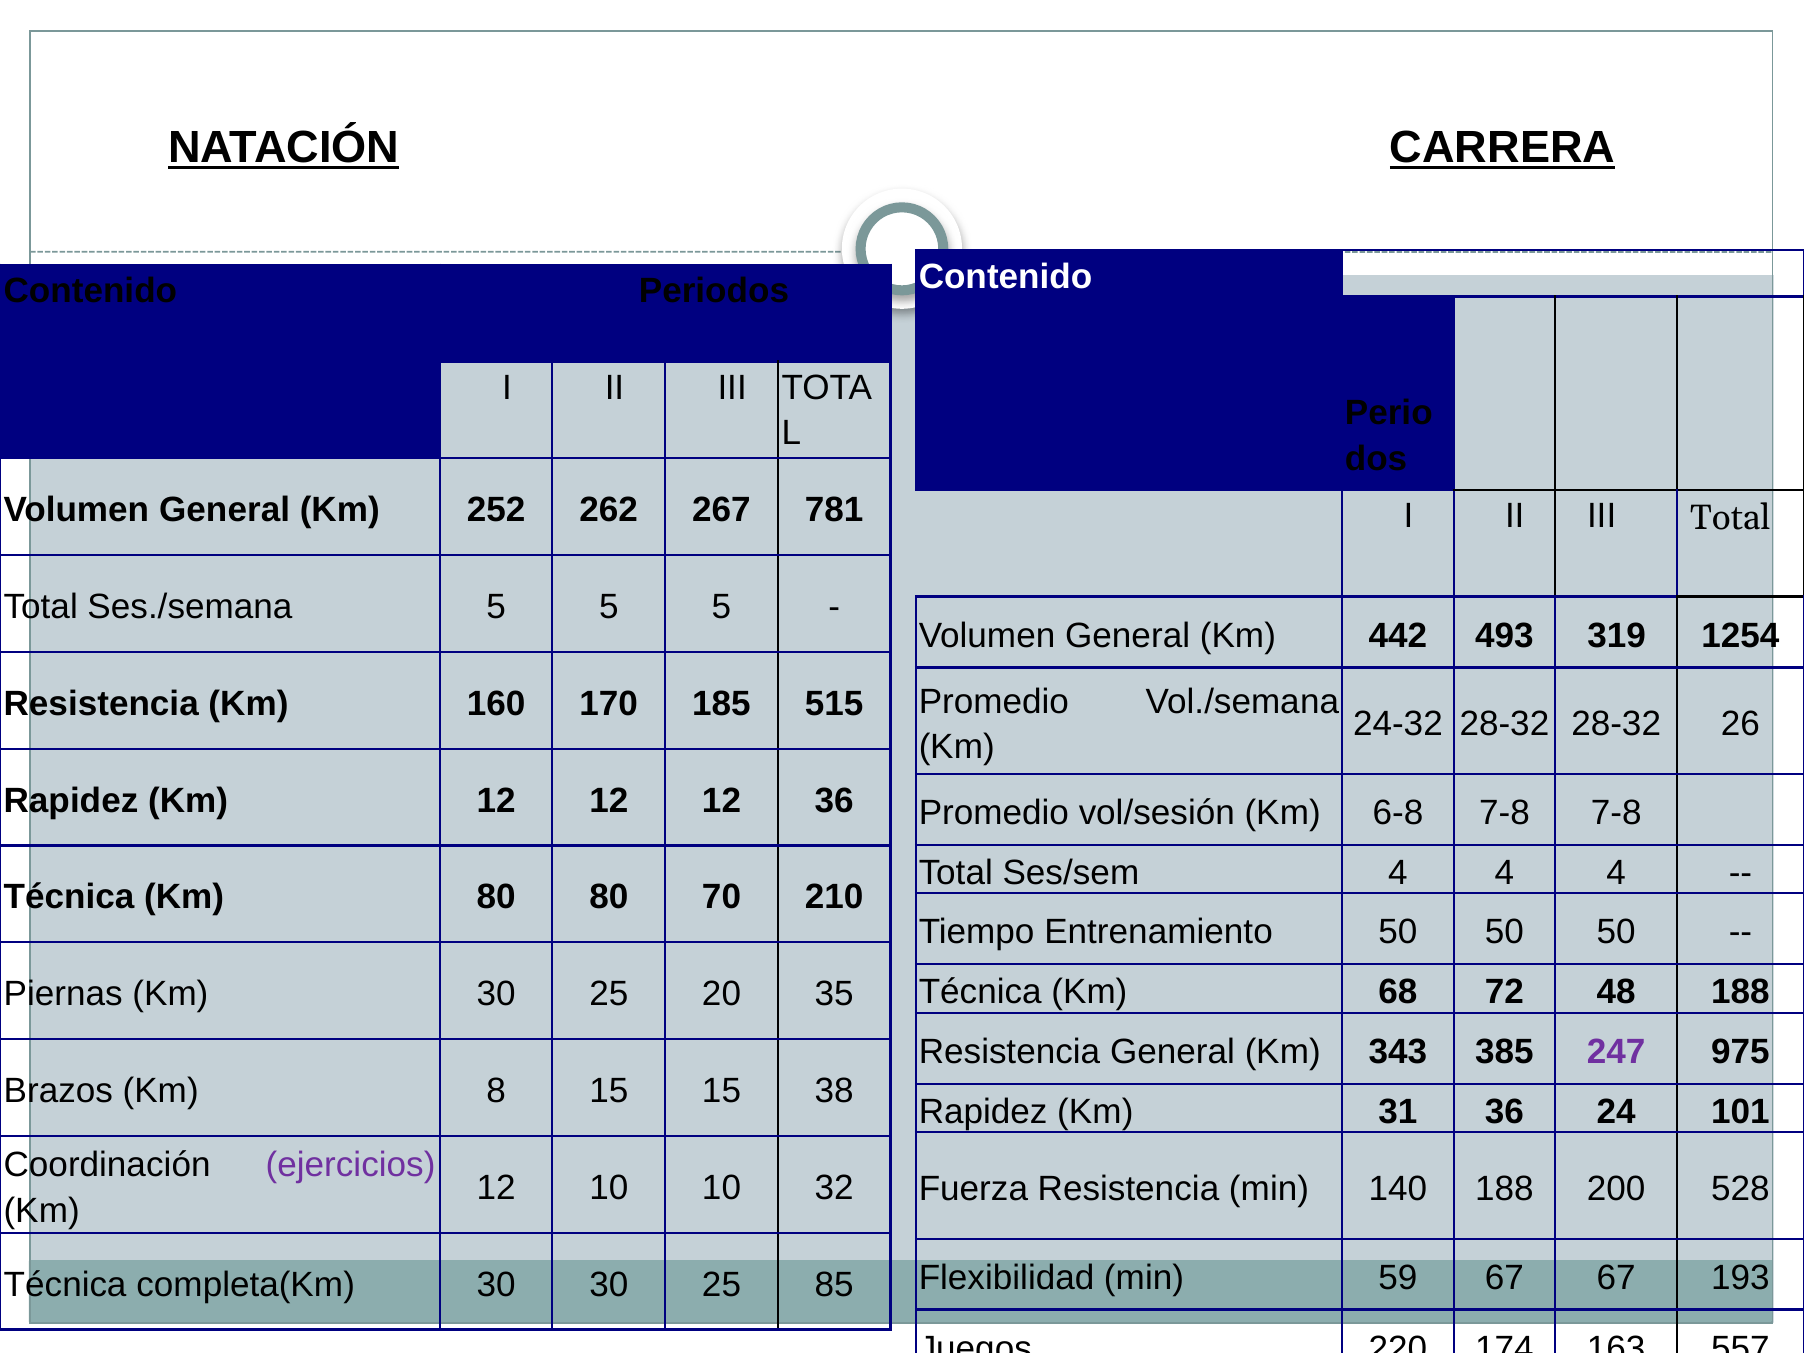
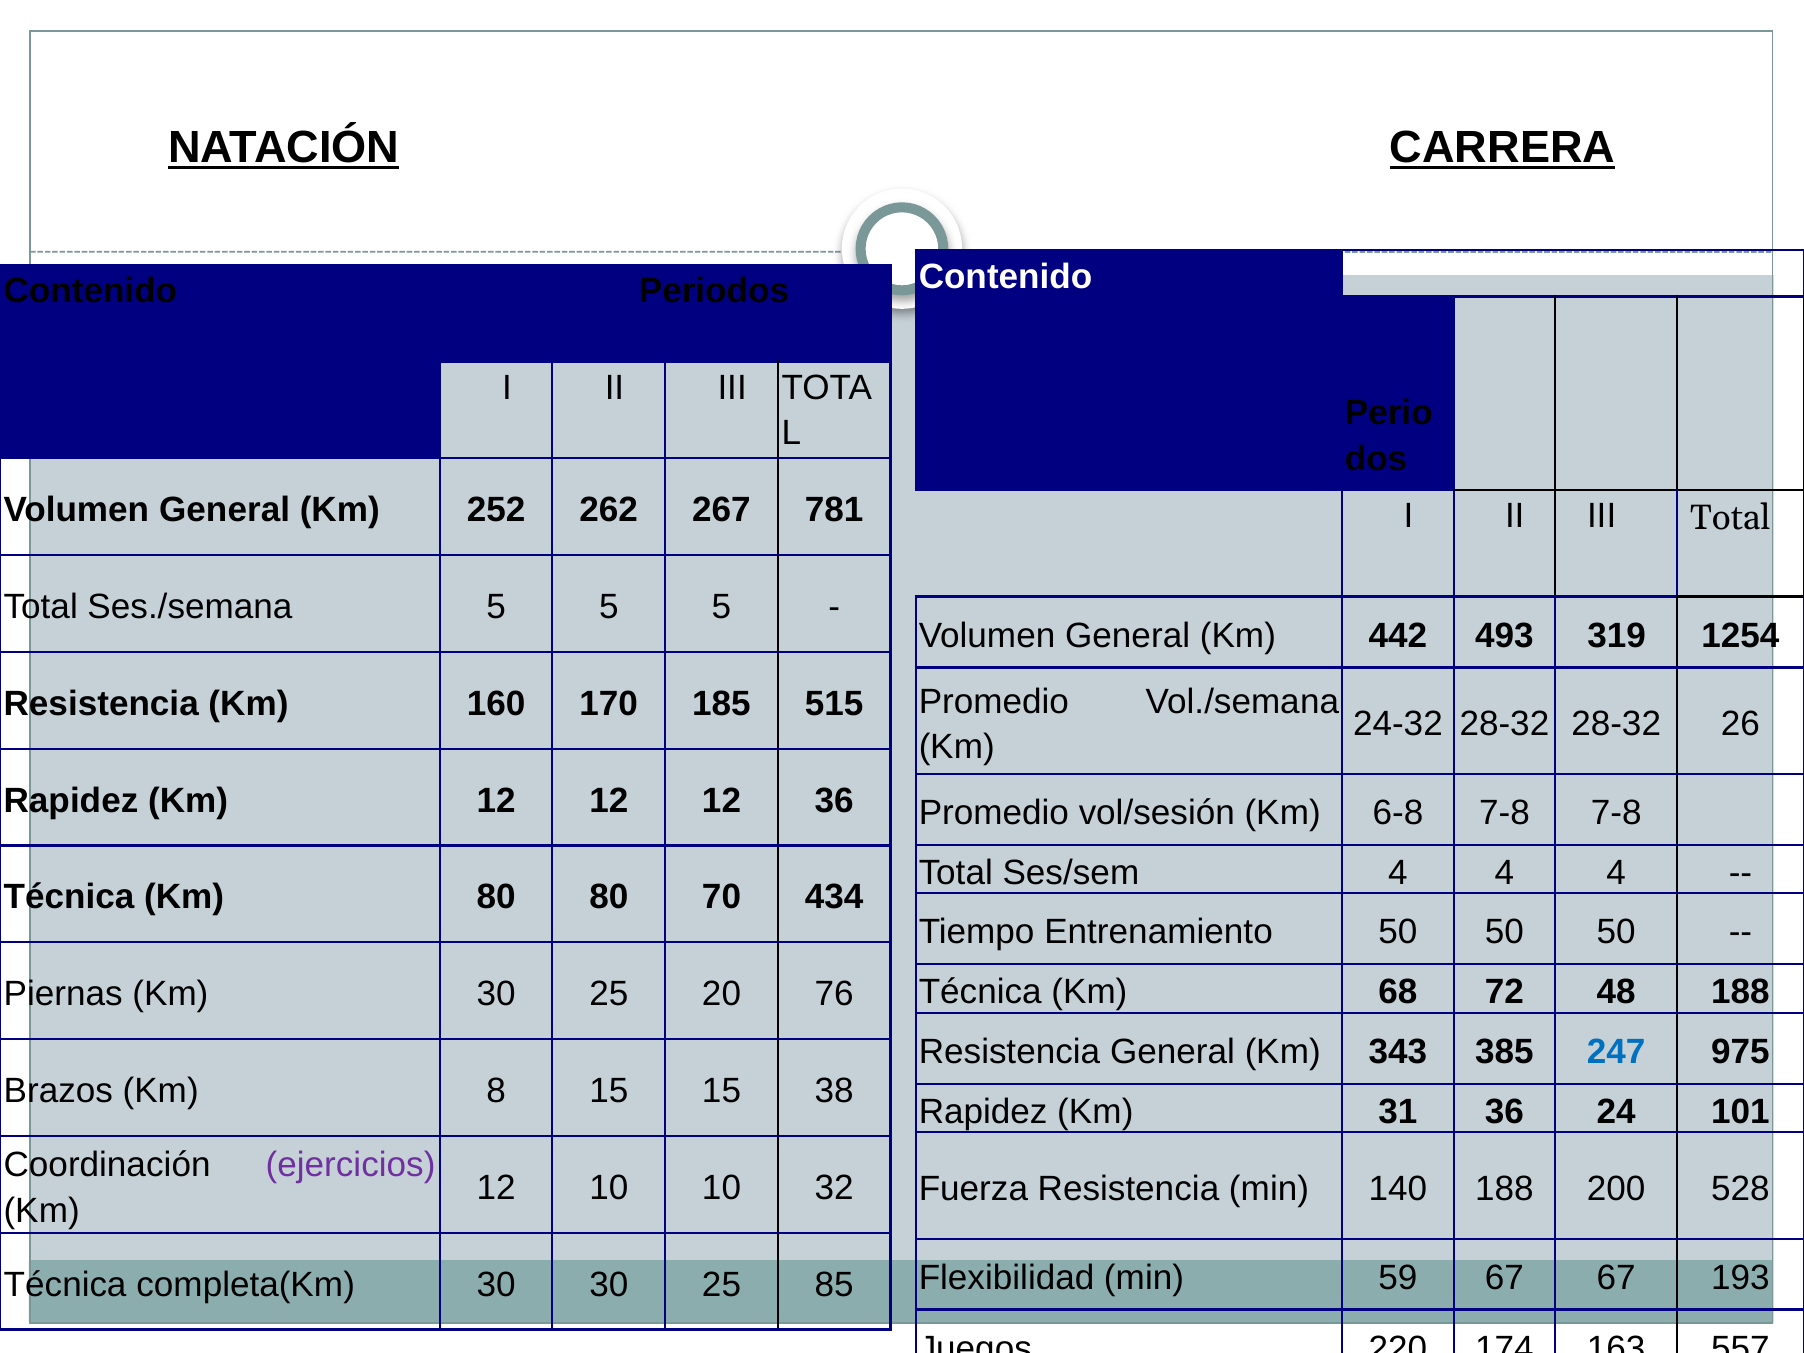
210: 210 -> 434
35: 35 -> 76
247 colour: purple -> blue
